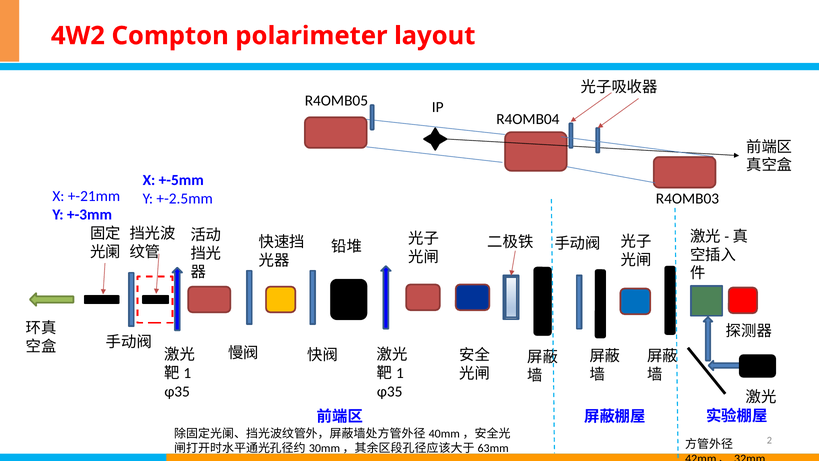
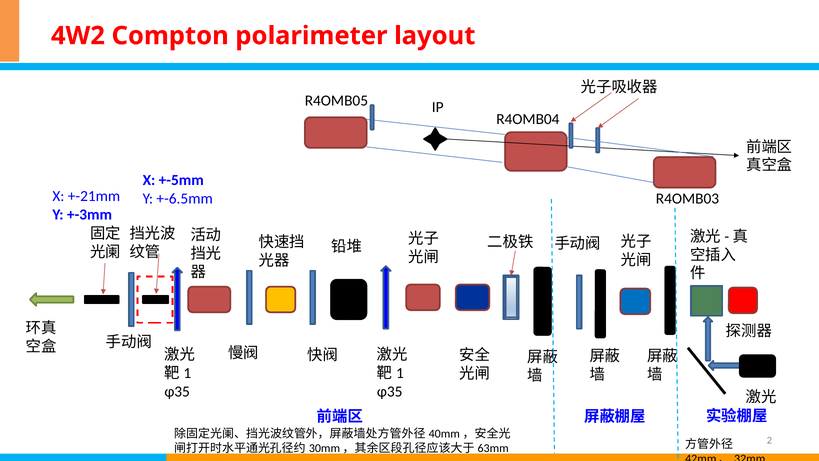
+-2.5mm: +-2.5mm -> +-6.5mm
